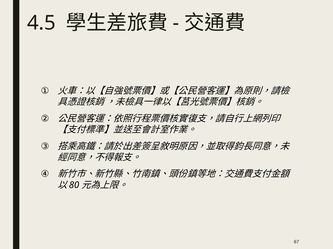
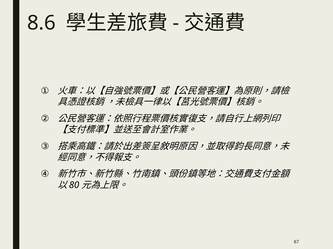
4.5: 4.5 -> 8.6
